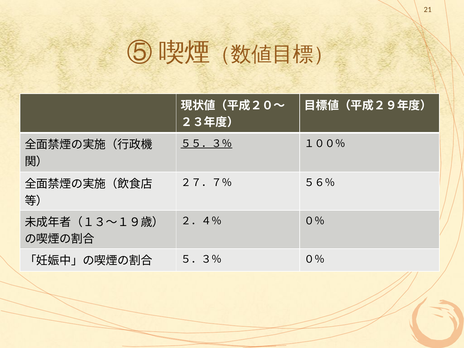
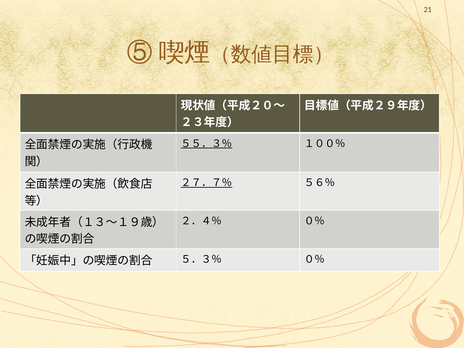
２７．７％ underline: none -> present
